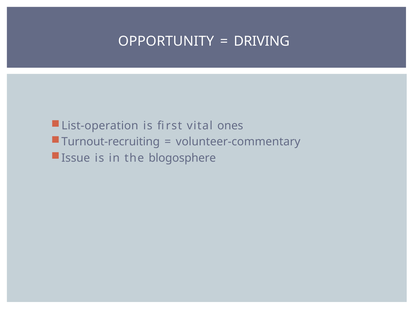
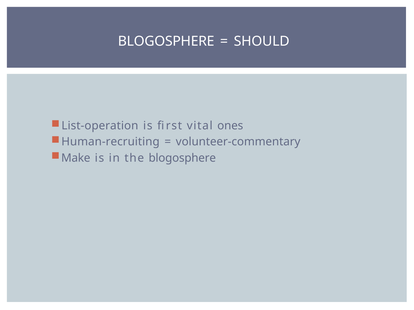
OPPORTUNITY at (166, 42): OPPORTUNITY -> BLOGOSPHERE
DRIVING: DRIVING -> SHOULD
Turnout-recruiting: Turnout-recruiting -> Human-recruiting
Issue: Issue -> Make
